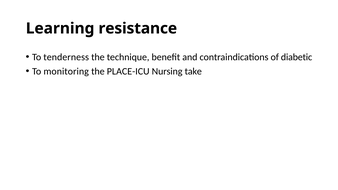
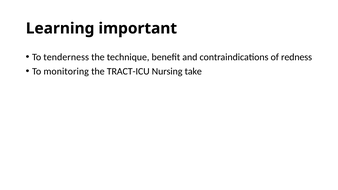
resistance: resistance -> important
diabetic: diabetic -> redness
PLACE-ICU: PLACE-ICU -> TRACT-ICU
